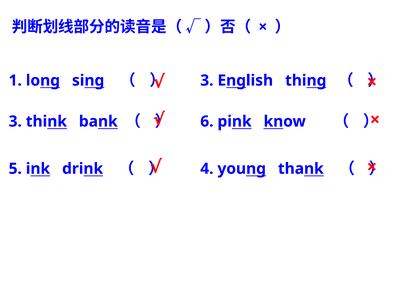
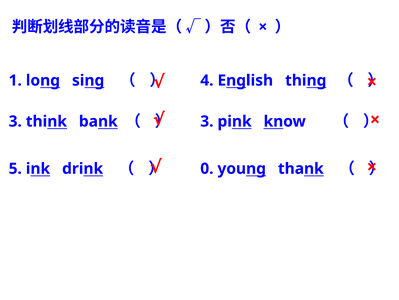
3 at (207, 80): 3 -> 4
6 at (207, 121): 6 -> 3
4: 4 -> 0
